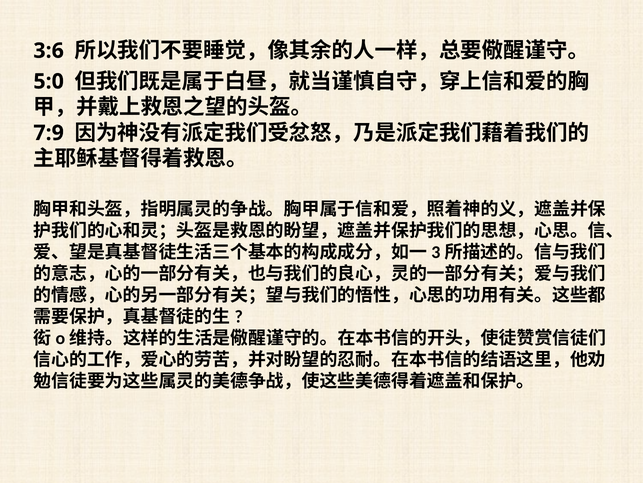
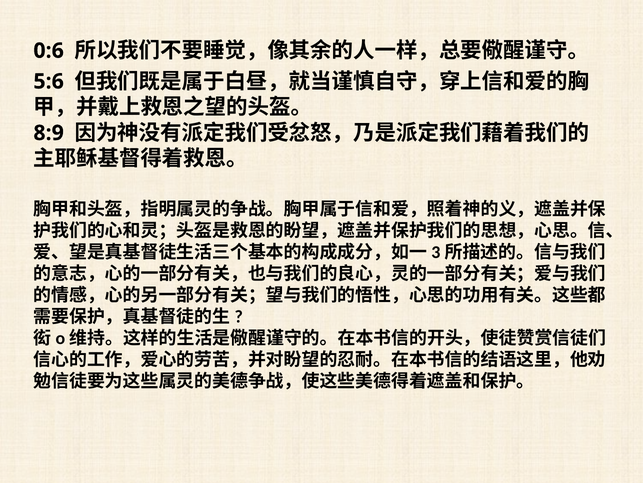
3:6: 3:6 -> 0:6
5:0: 5:0 -> 5:6
7:9: 7:9 -> 8:9
